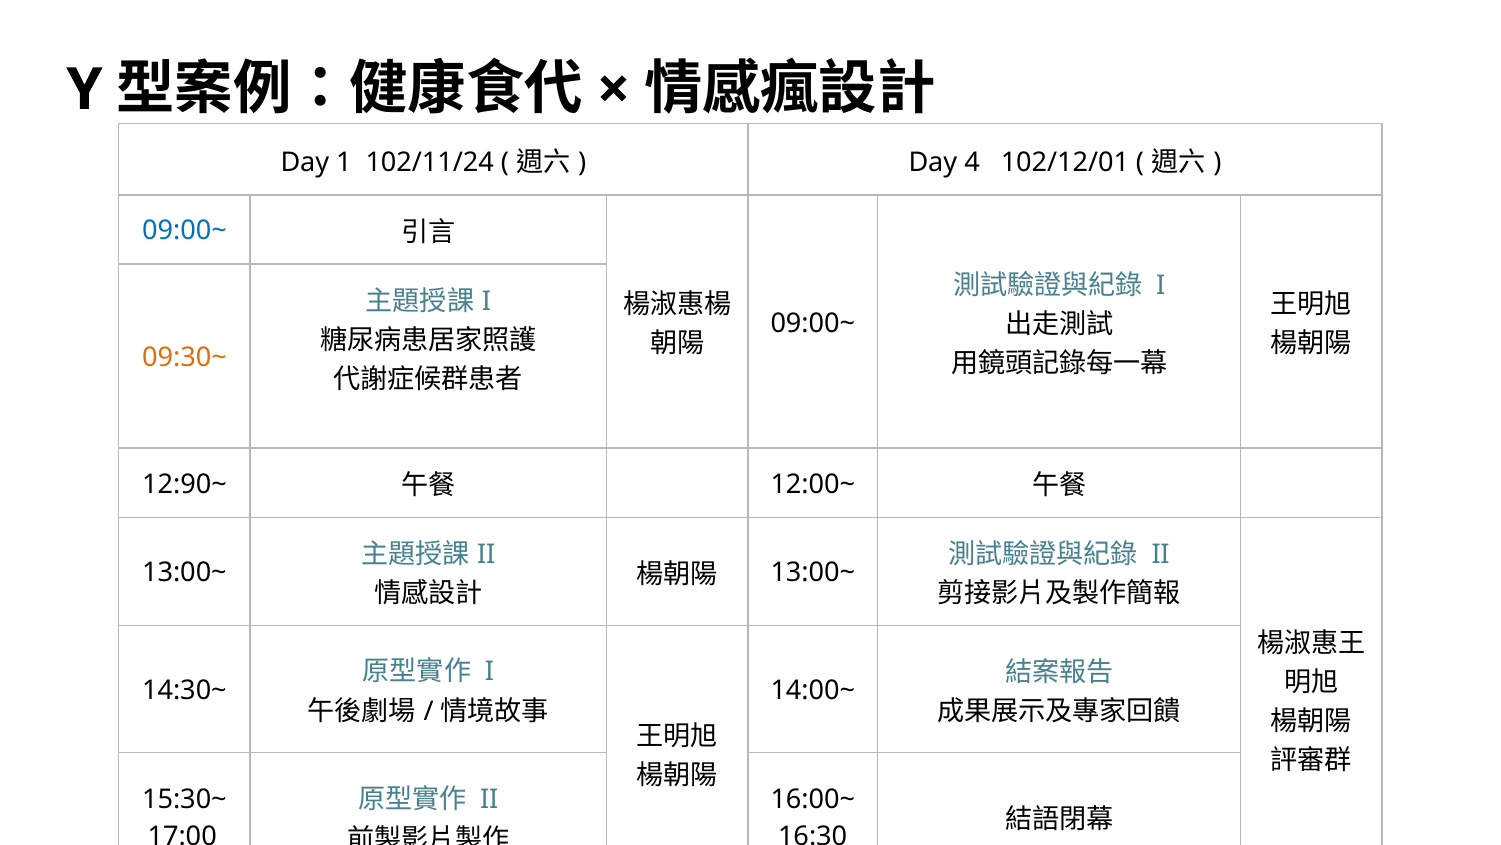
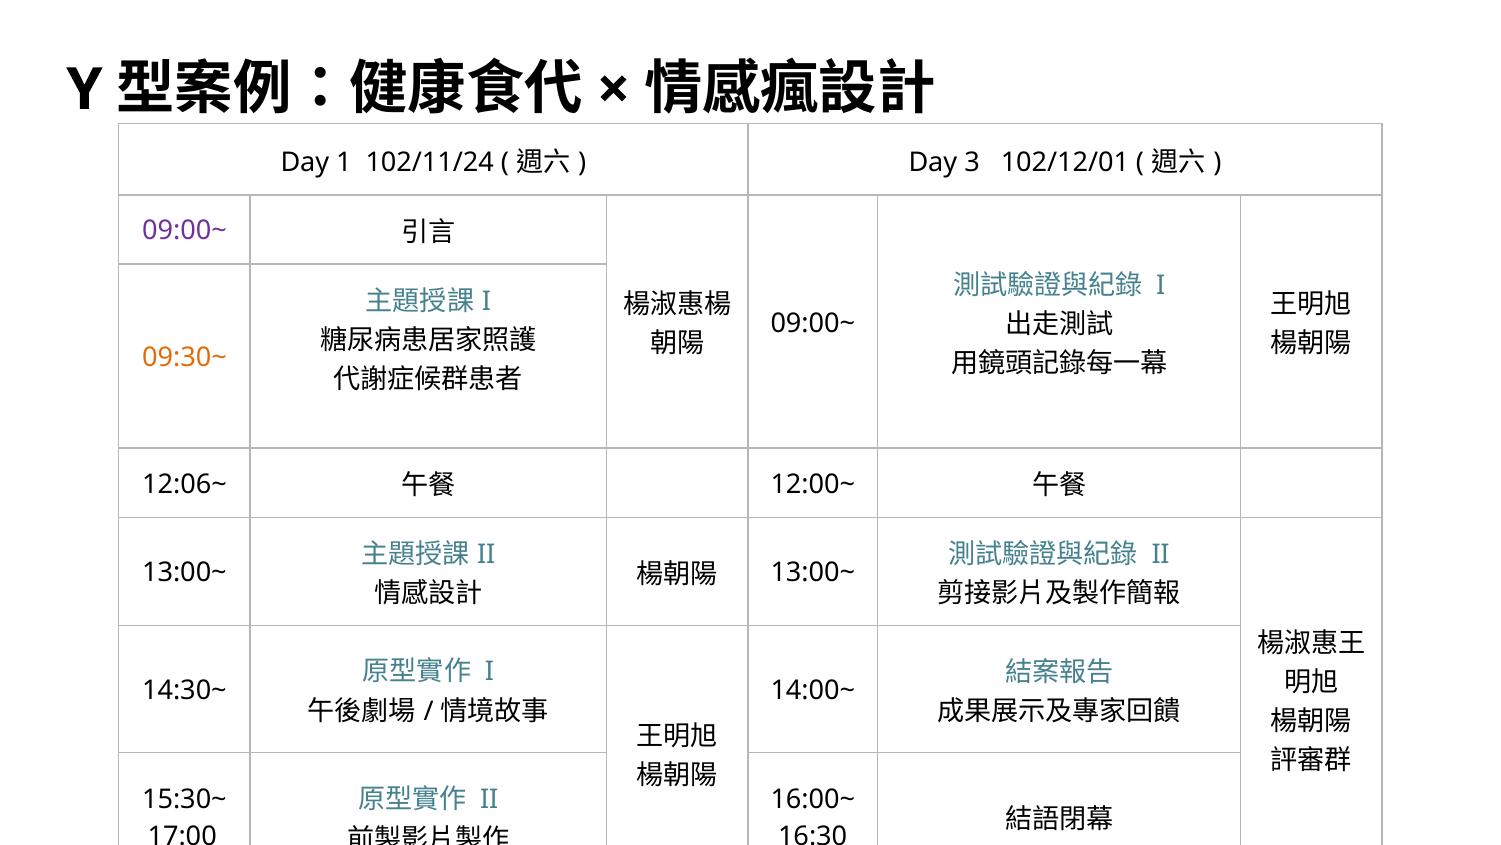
4: 4 -> 3
09:00~ at (185, 231) colour: blue -> purple
12:90~: 12:90~ -> 12:06~
